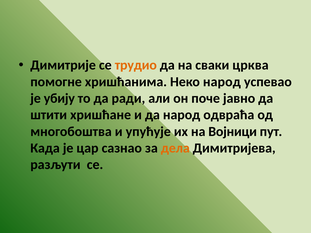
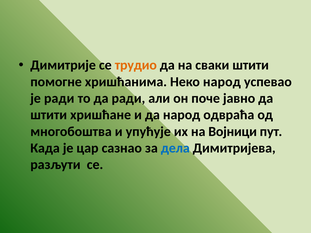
сваки црква: црква -> штити
је убију: убију -> ради
дела colour: orange -> blue
